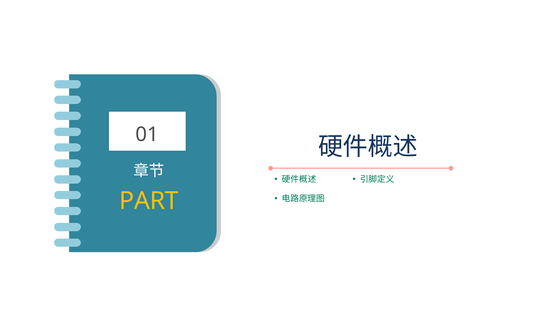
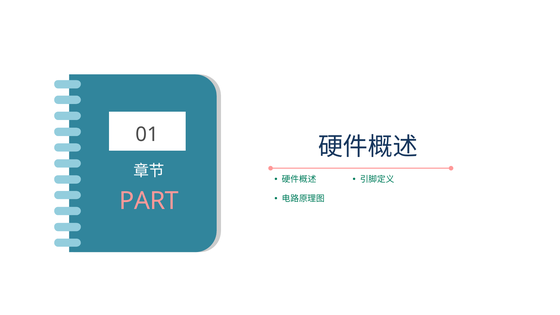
PART colour: yellow -> pink
